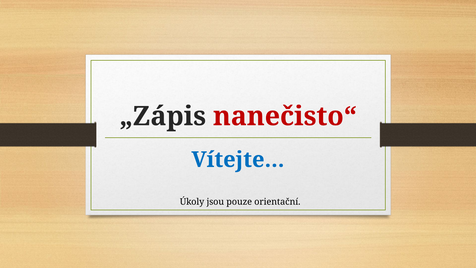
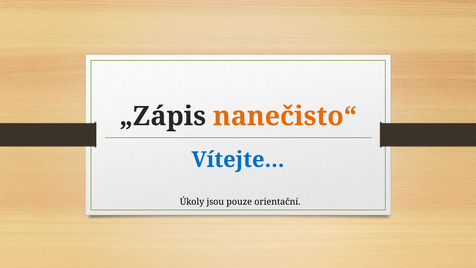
nanečisto“ colour: red -> orange
